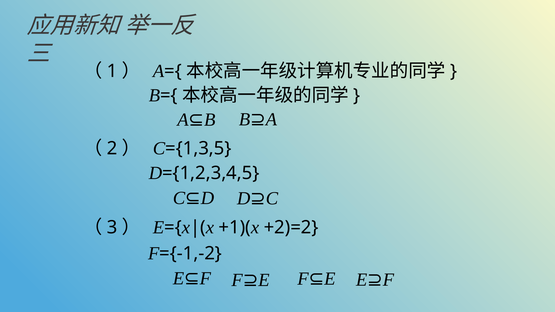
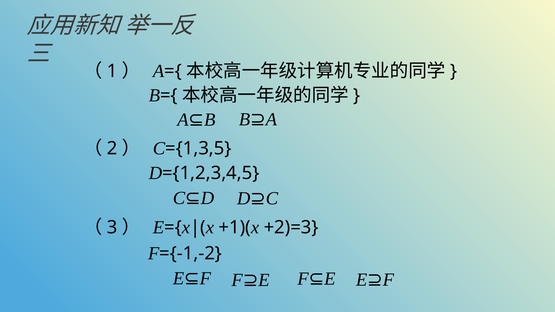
+2)=2: +2)=2 -> +2)=3
